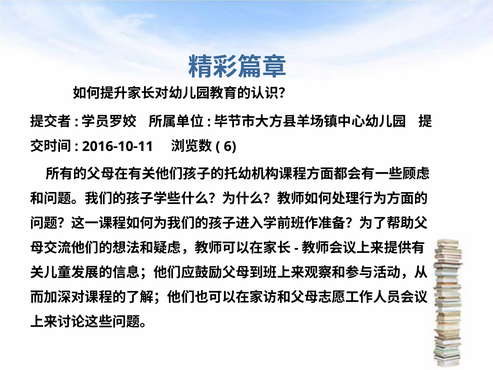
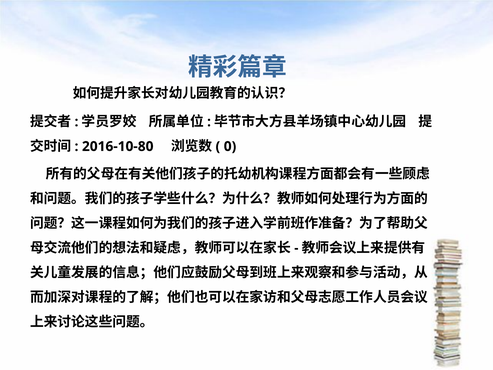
2016-10-11: 2016-10-11 -> 2016-10-80
6: 6 -> 0
